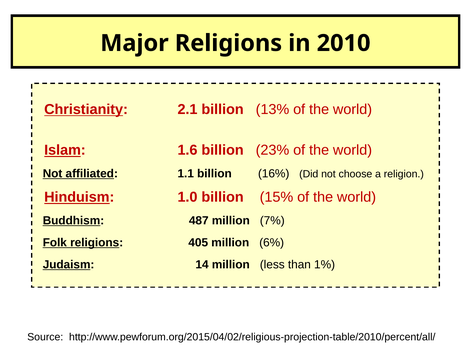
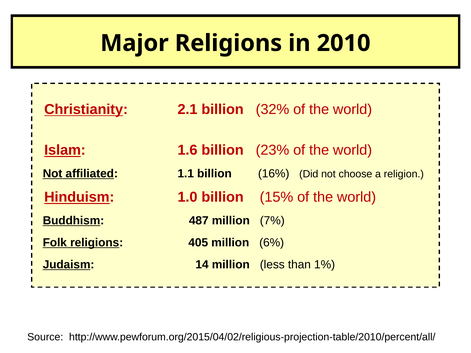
13%: 13% -> 32%
